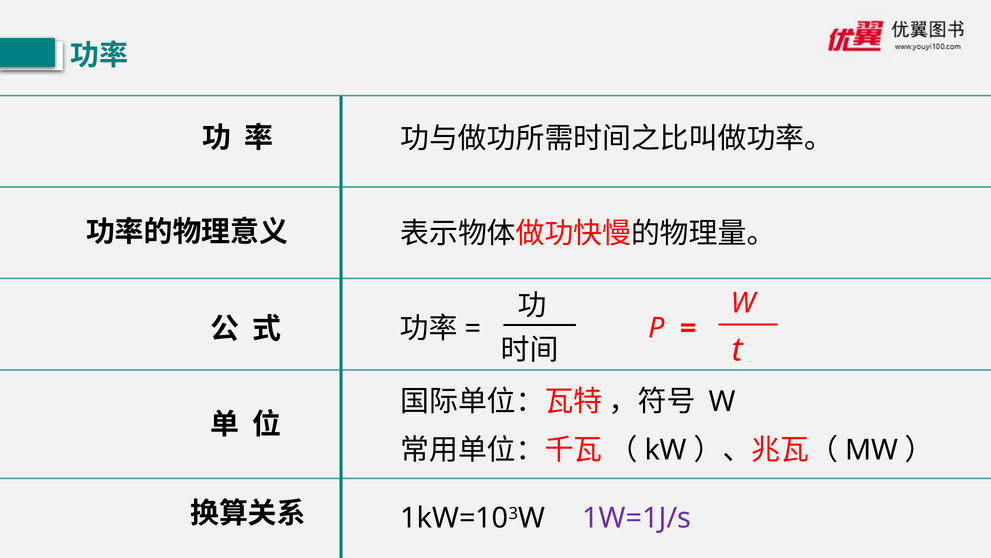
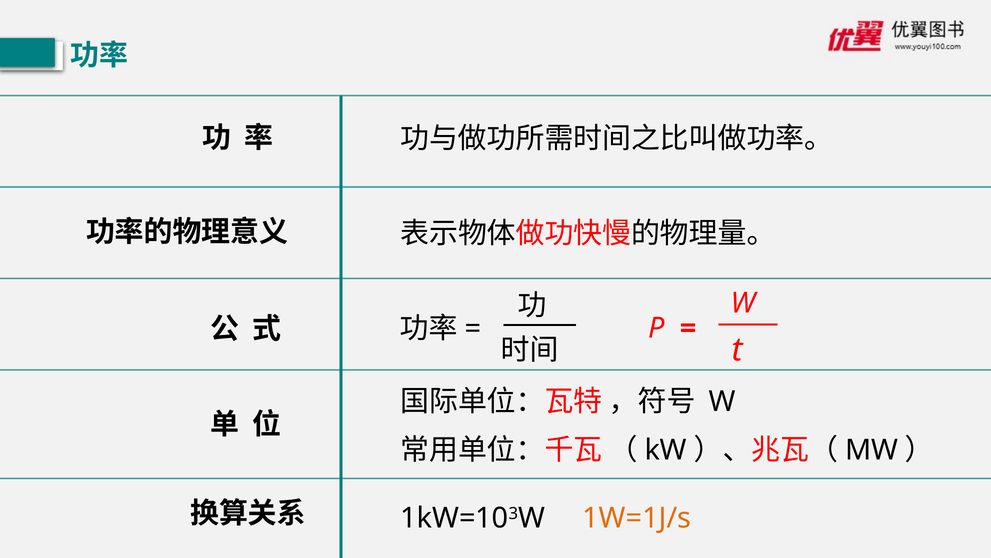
1W=1J/s colour: purple -> orange
